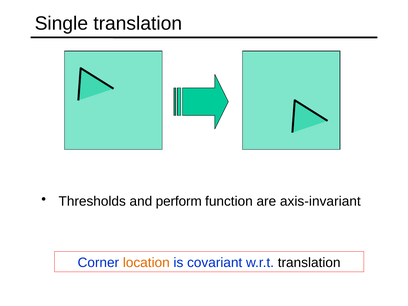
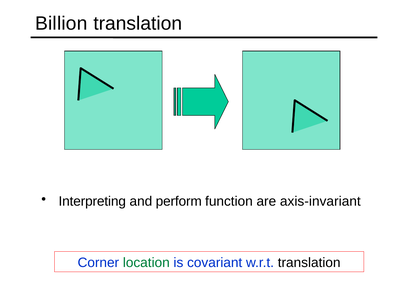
Single: Single -> Billion
Thresholds: Thresholds -> Interpreting
location colour: orange -> green
